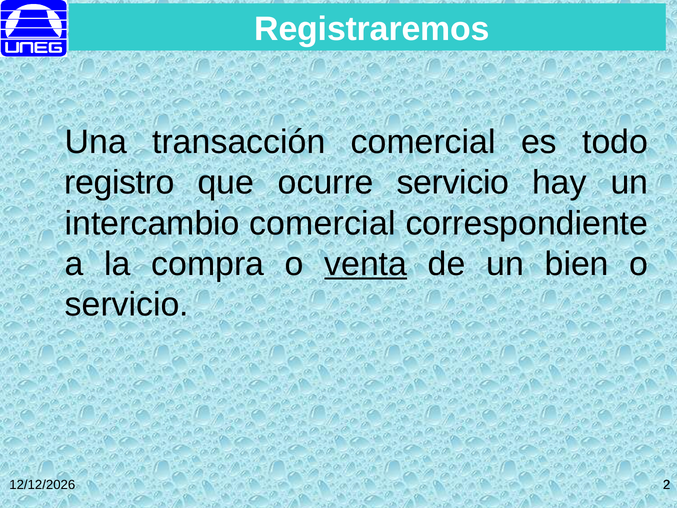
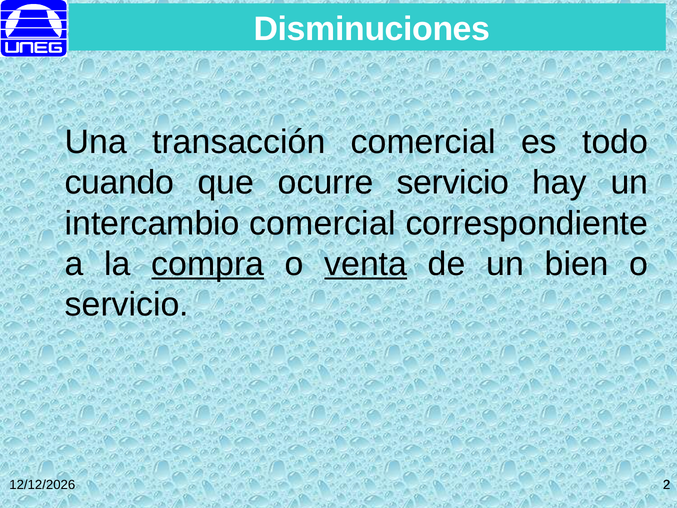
Registraremos: Registraremos -> Disminuciones
registro: registro -> cuando
compra underline: none -> present
